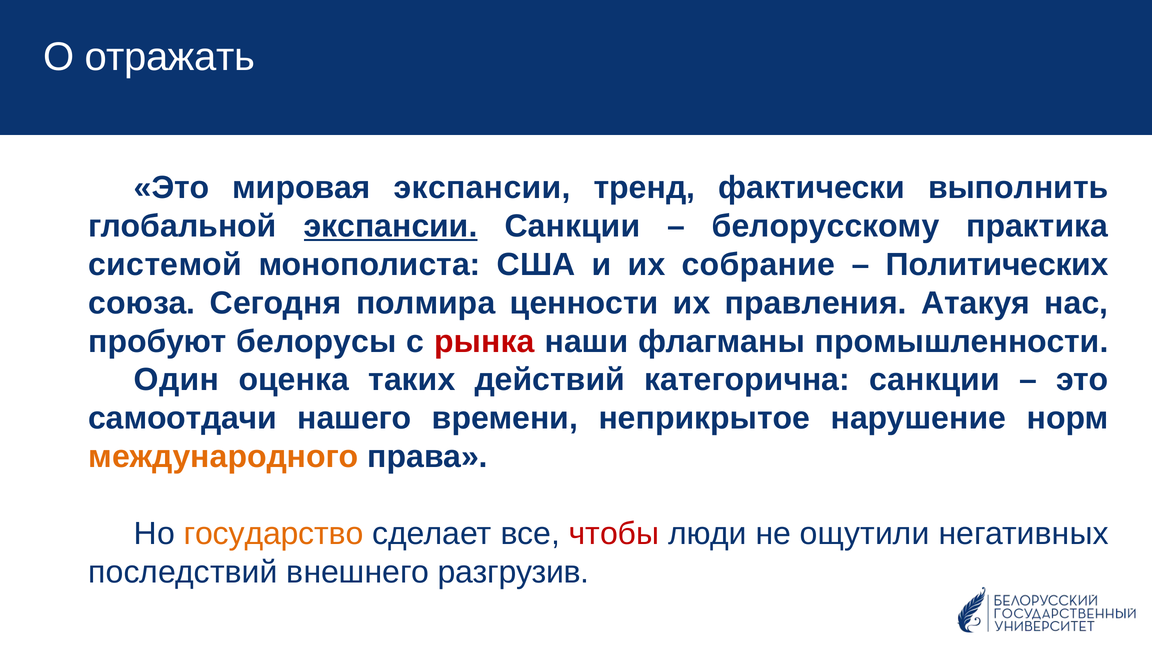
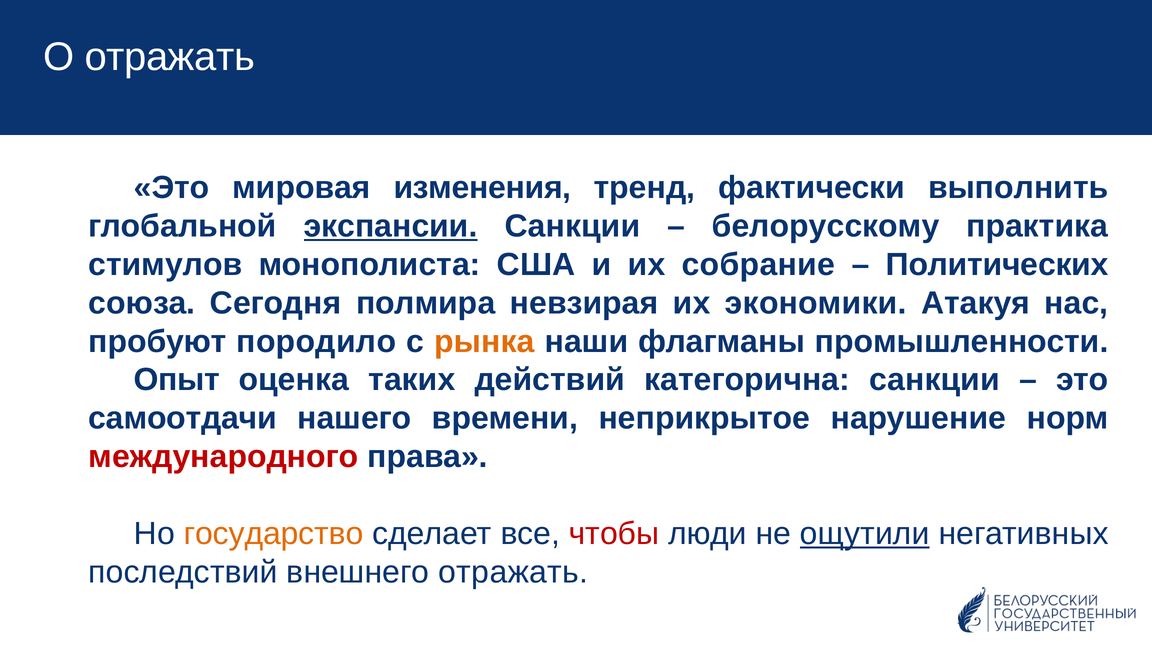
мировая экспансии: экспансии -> изменения
системой: системой -> стимулов
ценности: ценности -> невзирая
правления: правления -> экономики
белорусы: белорусы -> породило
рынка colour: red -> orange
Один: Один -> Опыт
международного colour: orange -> red
ощутили underline: none -> present
внешнего разгрузив: разгрузив -> отражать
